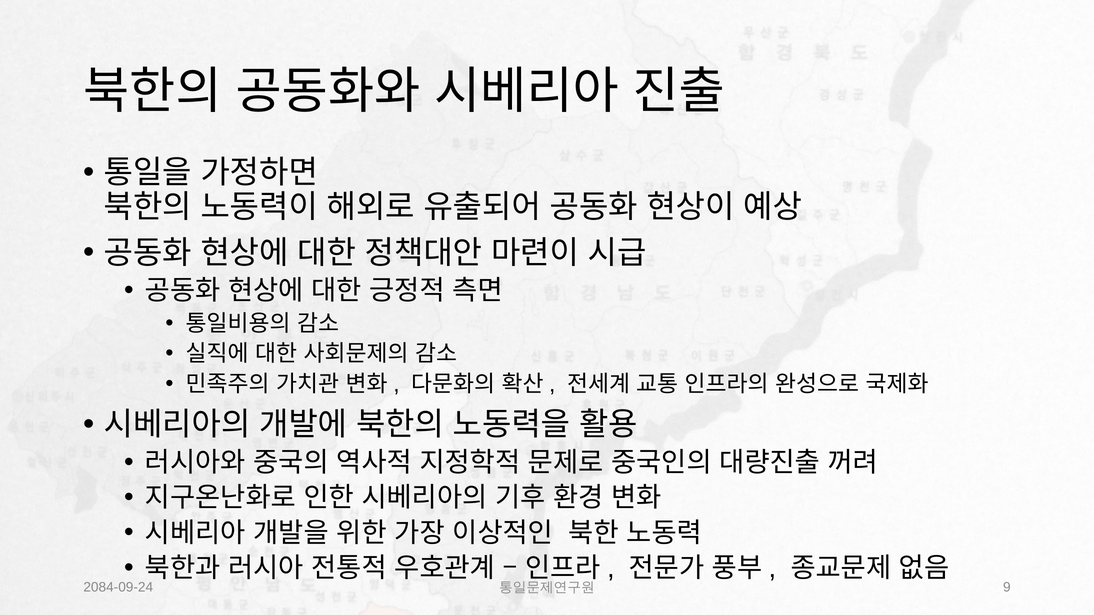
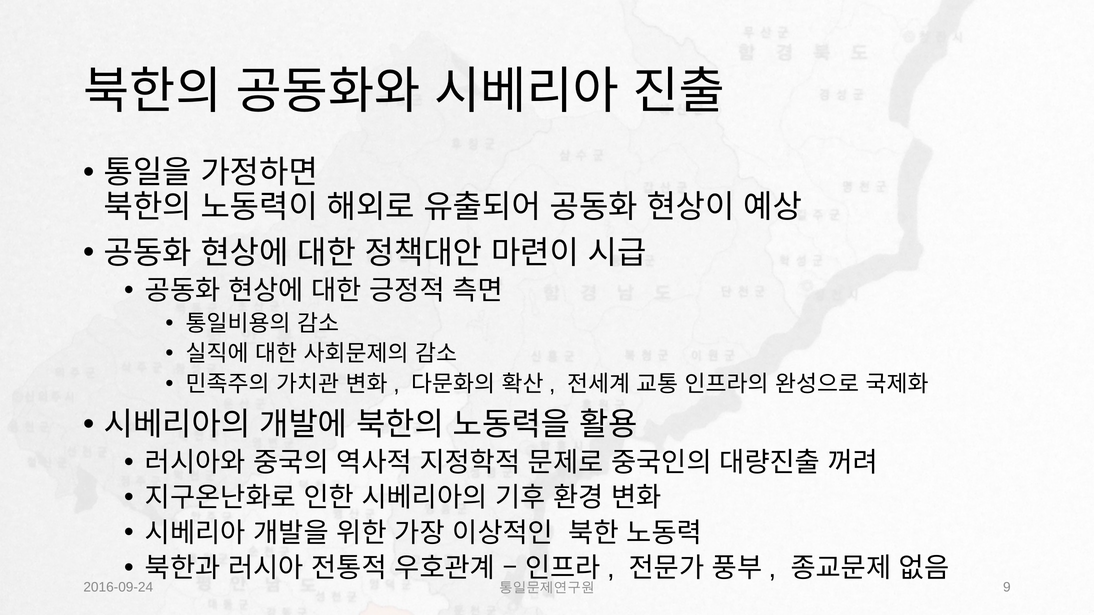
2084-09-24: 2084-09-24 -> 2016-09-24
